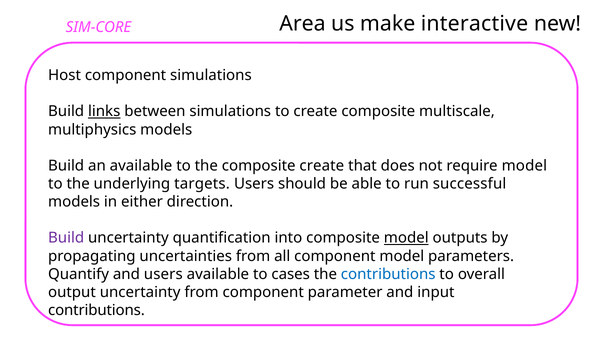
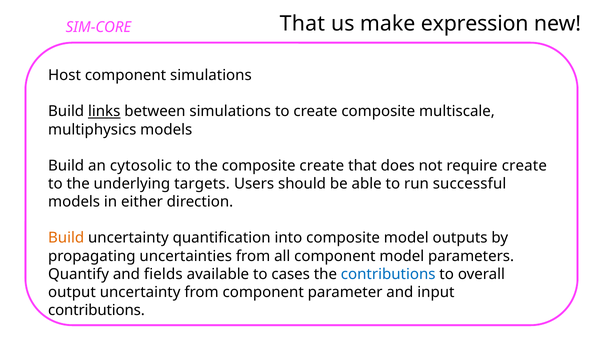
SIM-CORE Area: Area -> That
interactive: interactive -> expression
an available: available -> cytosolic
require model: model -> create
Build at (66, 238) colour: purple -> orange
model at (406, 238) underline: present -> none
and users: users -> fields
